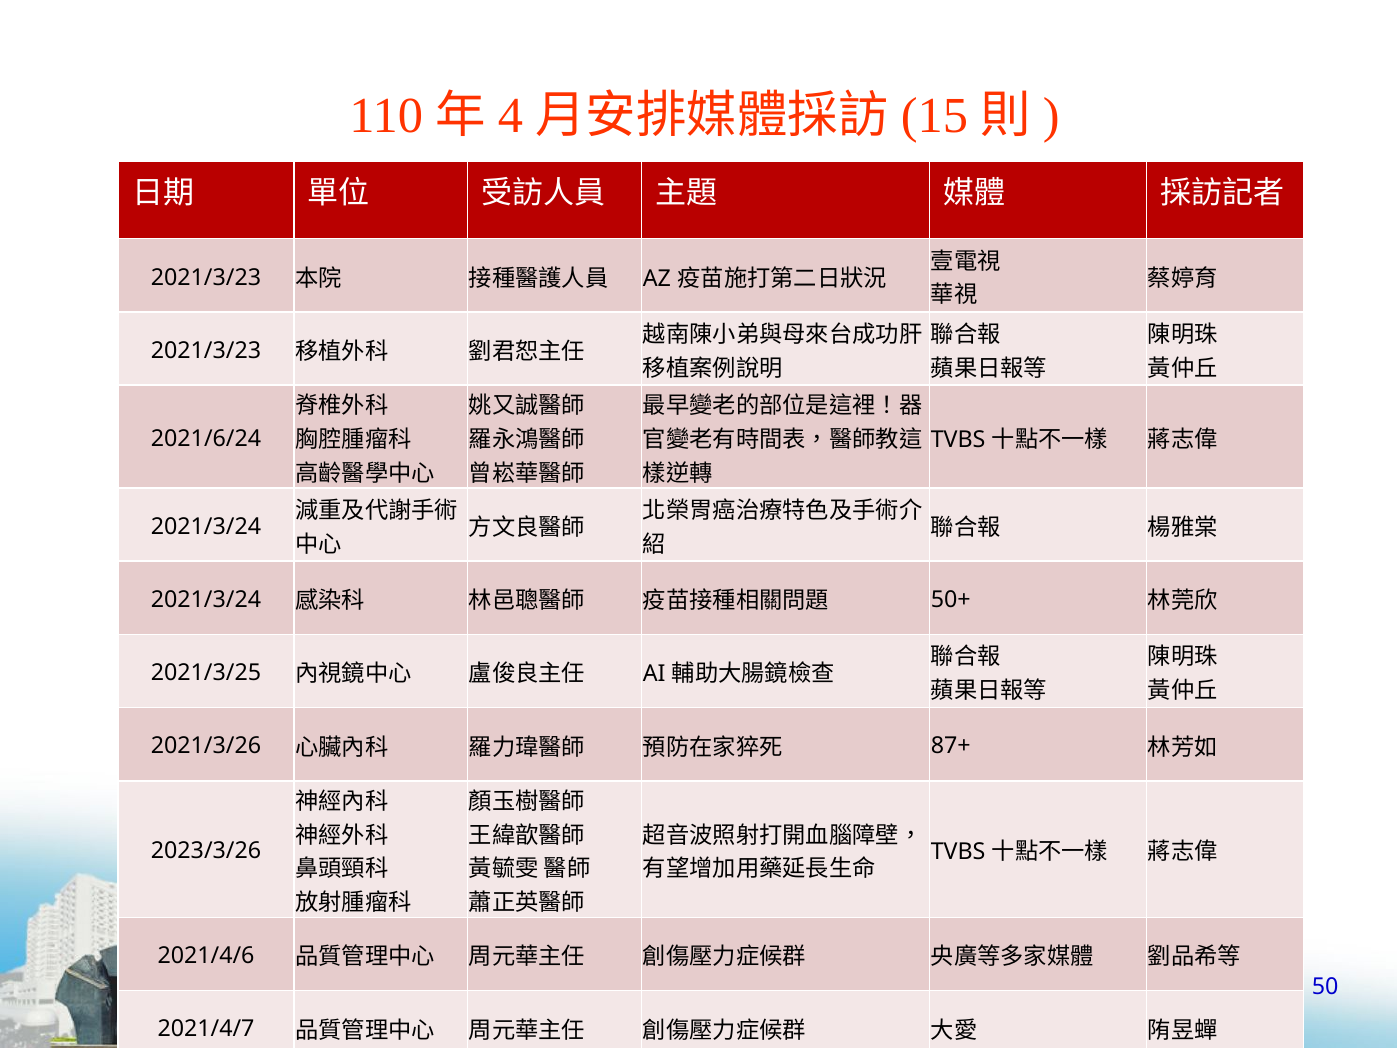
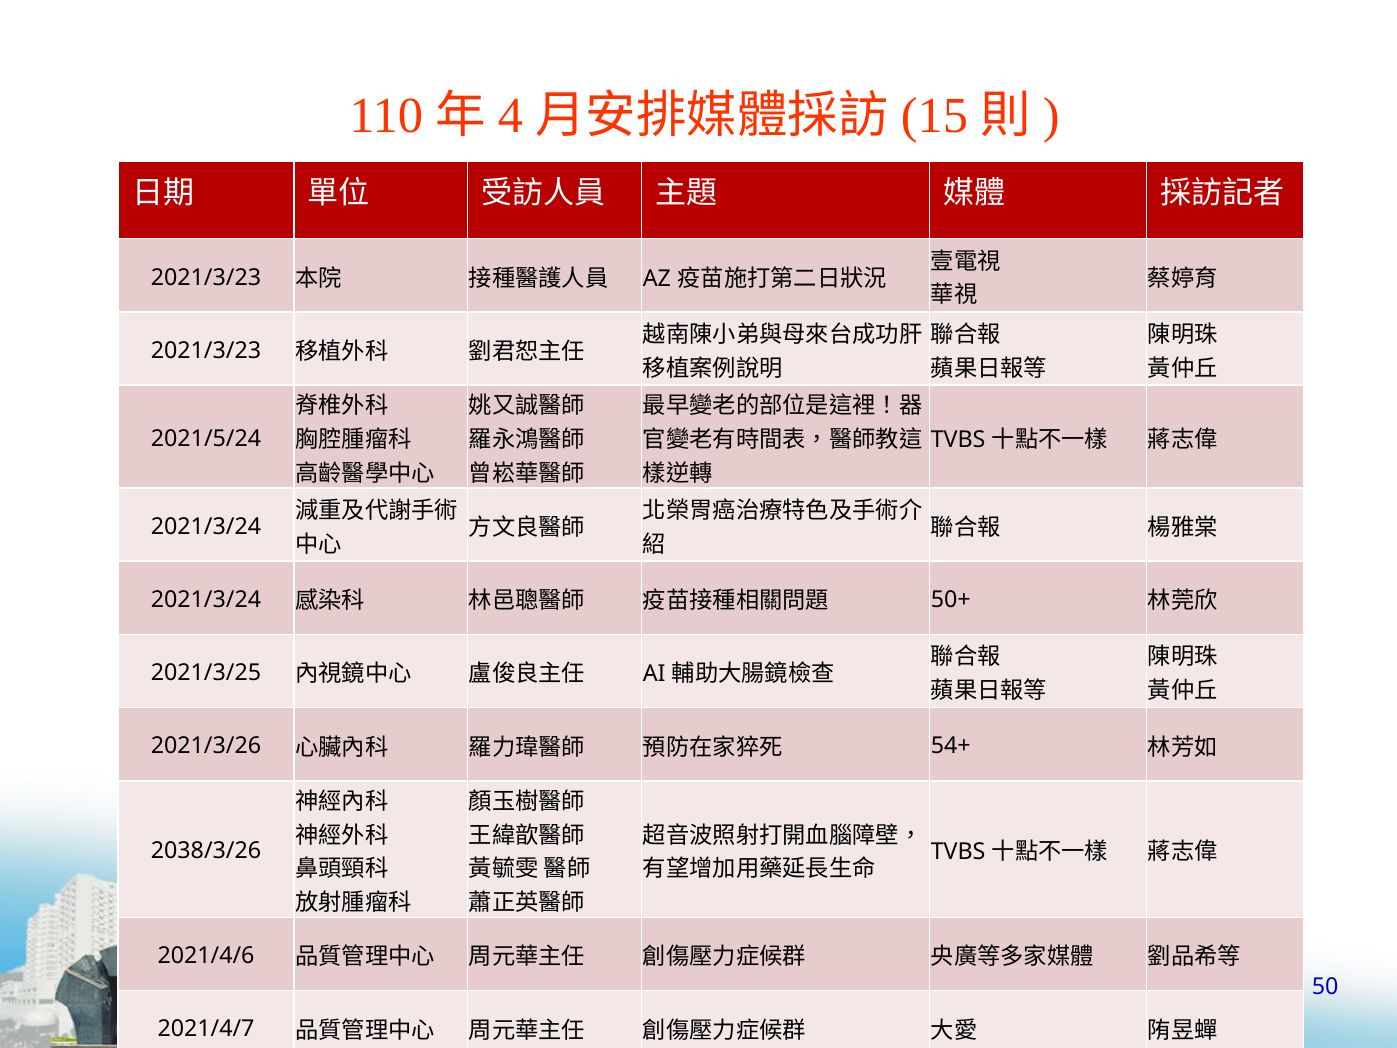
2021/6/24: 2021/6/24 -> 2021/5/24
87+: 87+ -> 54+
2023/3/26: 2023/3/26 -> 2038/3/26
